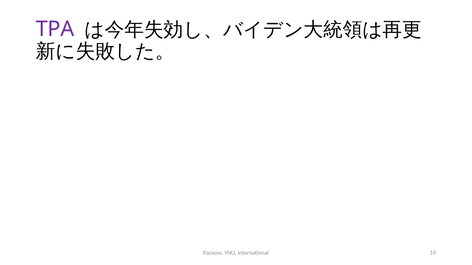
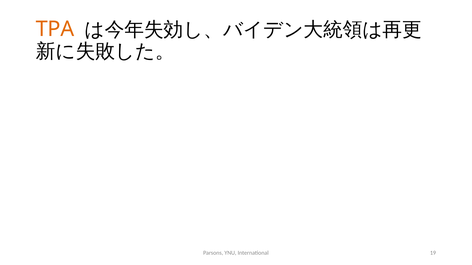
TPA colour: purple -> orange
